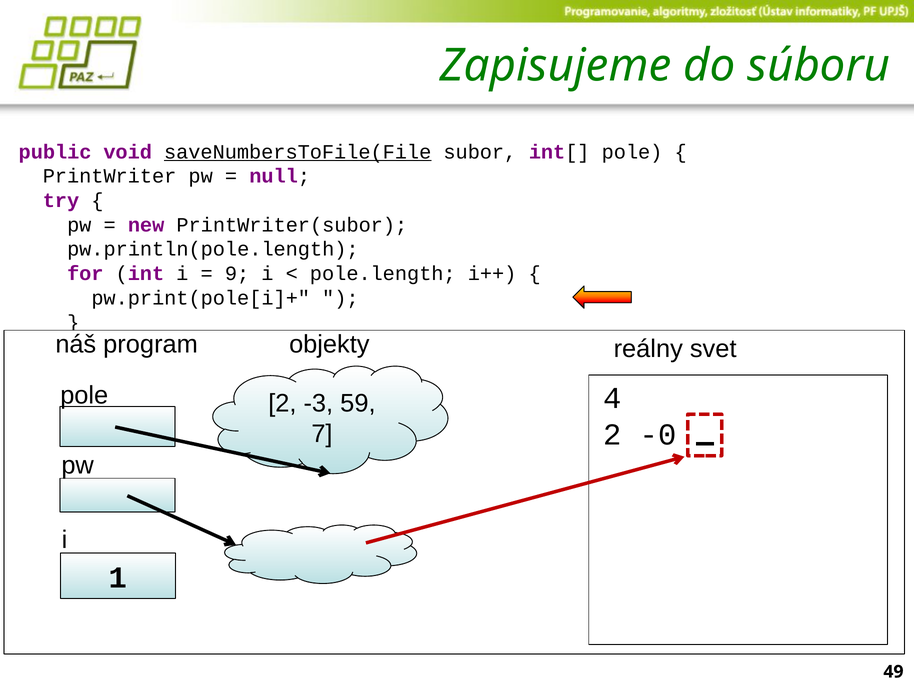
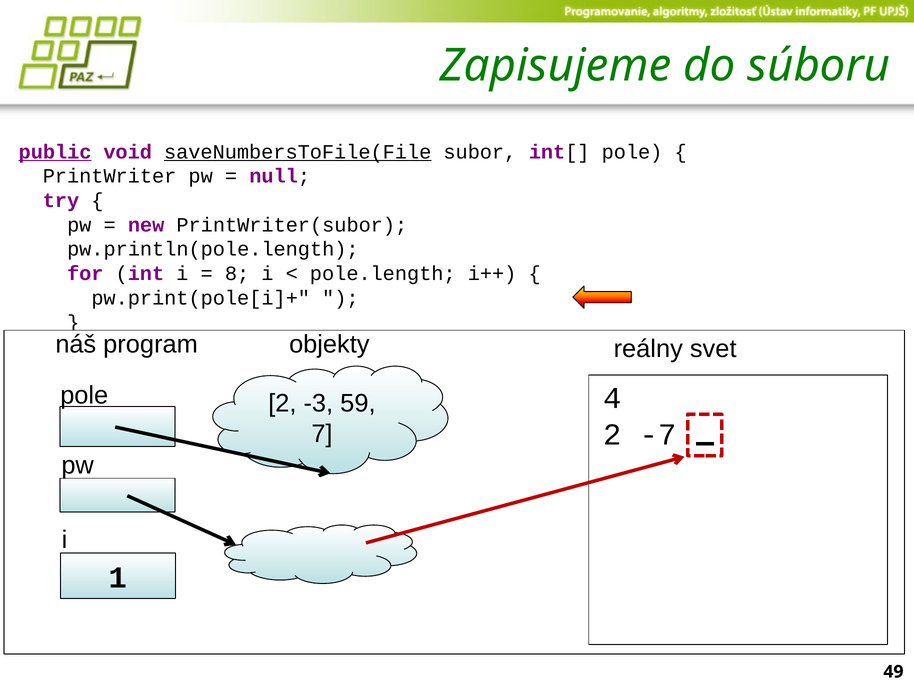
public underline: none -> present
9: 9 -> 8
-0: -0 -> -7
